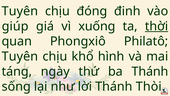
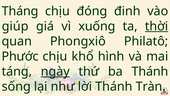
Tuyên at (20, 11): Tuyên -> Tháng
Tuyên at (20, 56): Tuyên -> Phước
ngày underline: none -> present
Thòi: Thòi -> Tràn
